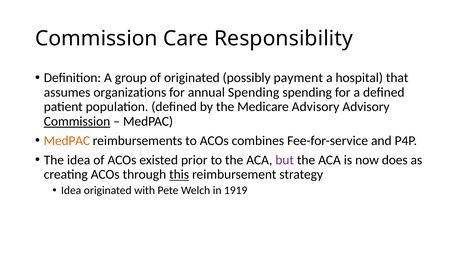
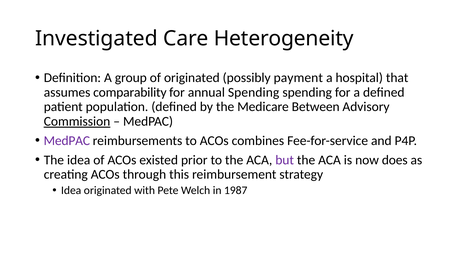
Commission at (96, 39): Commission -> Investigated
Responsibility: Responsibility -> Heterogeneity
organizations: organizations -> comparability
Medicare Advisory: Advisory -> Between
MedPAC at (67, 141) colour: orange -> purple
this underline: present -> none
1919: 1919 -> 1987
